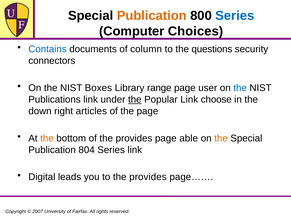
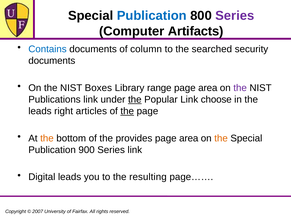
Publication at (152, 16) colour: orange -> blue
Series at (235, 16) colour: blue -> purple
Choices: Choices -> Artifacts
questions: questions -> searched
connectors at (52, 61): connectors -> documents
user at (208, 88): user -> area
the at (240, 88) colour: blue -> purple
down at (40, 111): down -> leads
the at (127, 111) underline: none -> present
able at (189, 138): able -> area
804: 804 -> 900
to the provides: provides -> resulting
